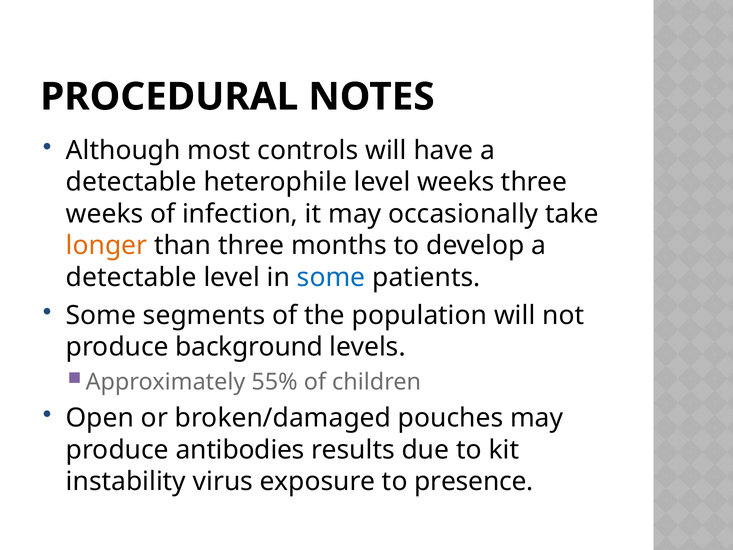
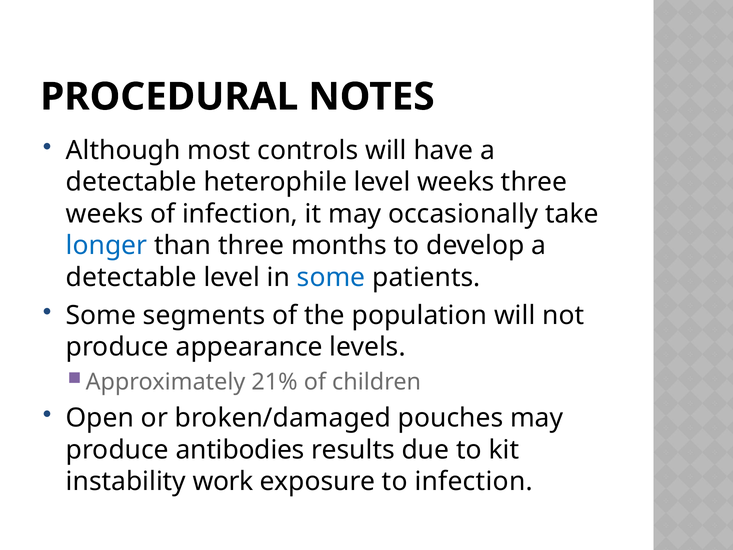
longer colour: orange -> blue
background: background -> appearance
55%: 55% -> 21%
virus: virus -> work
to presence: presence -> infection
